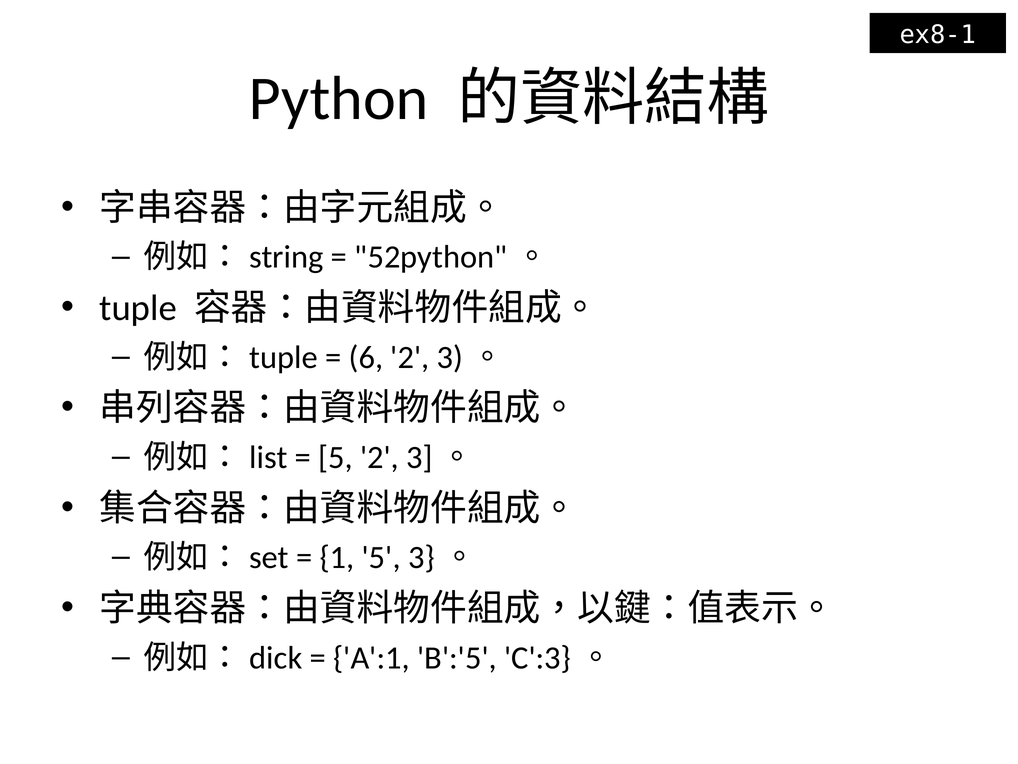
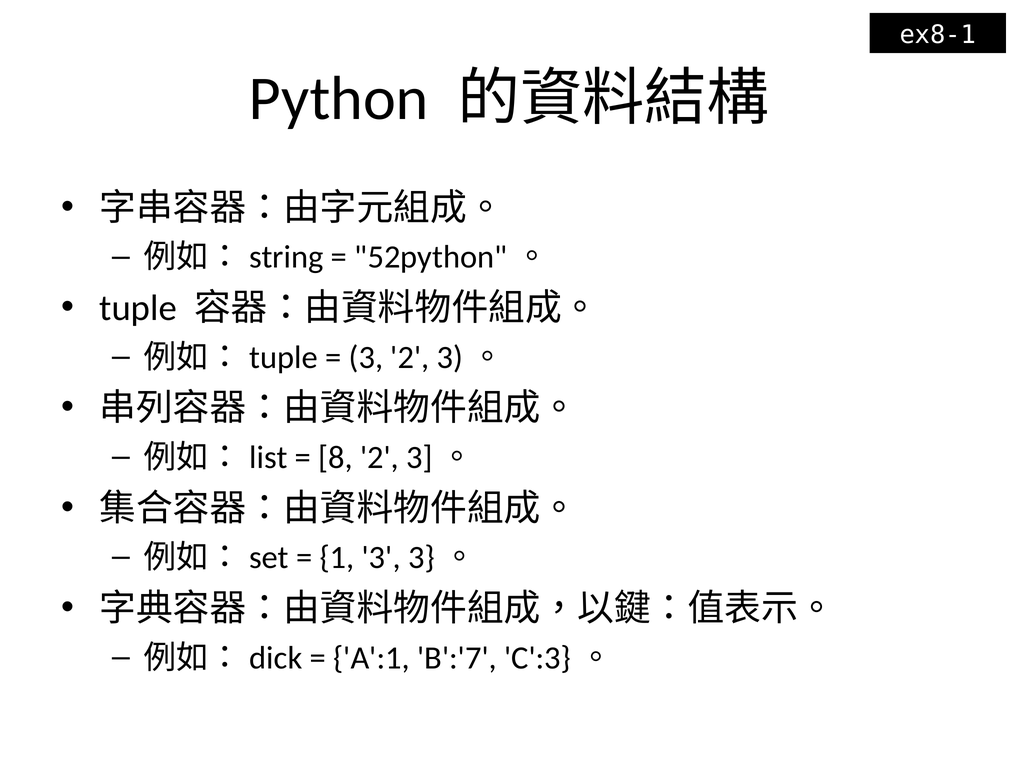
6 at (366, 357): 6 -> 3
5 at (335, 457): 5 -> 8
1 5: 5 -> 3
B':'5: B':'5 -> B':'7
